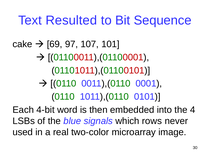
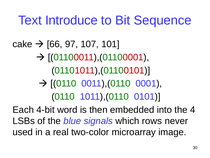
Resulted: Resulted -> Introduce
69: 69 -> 66
